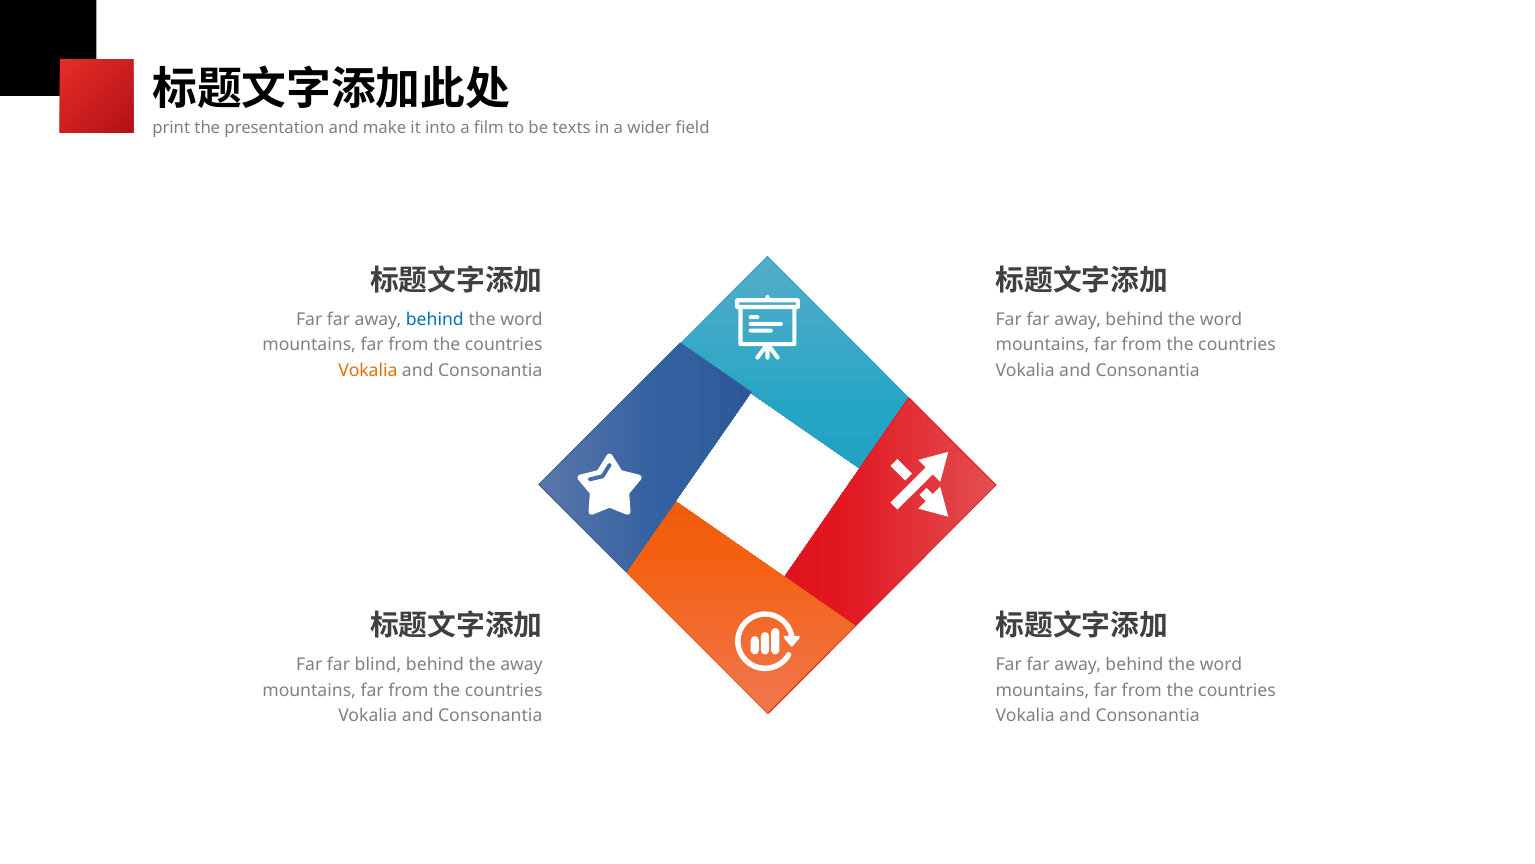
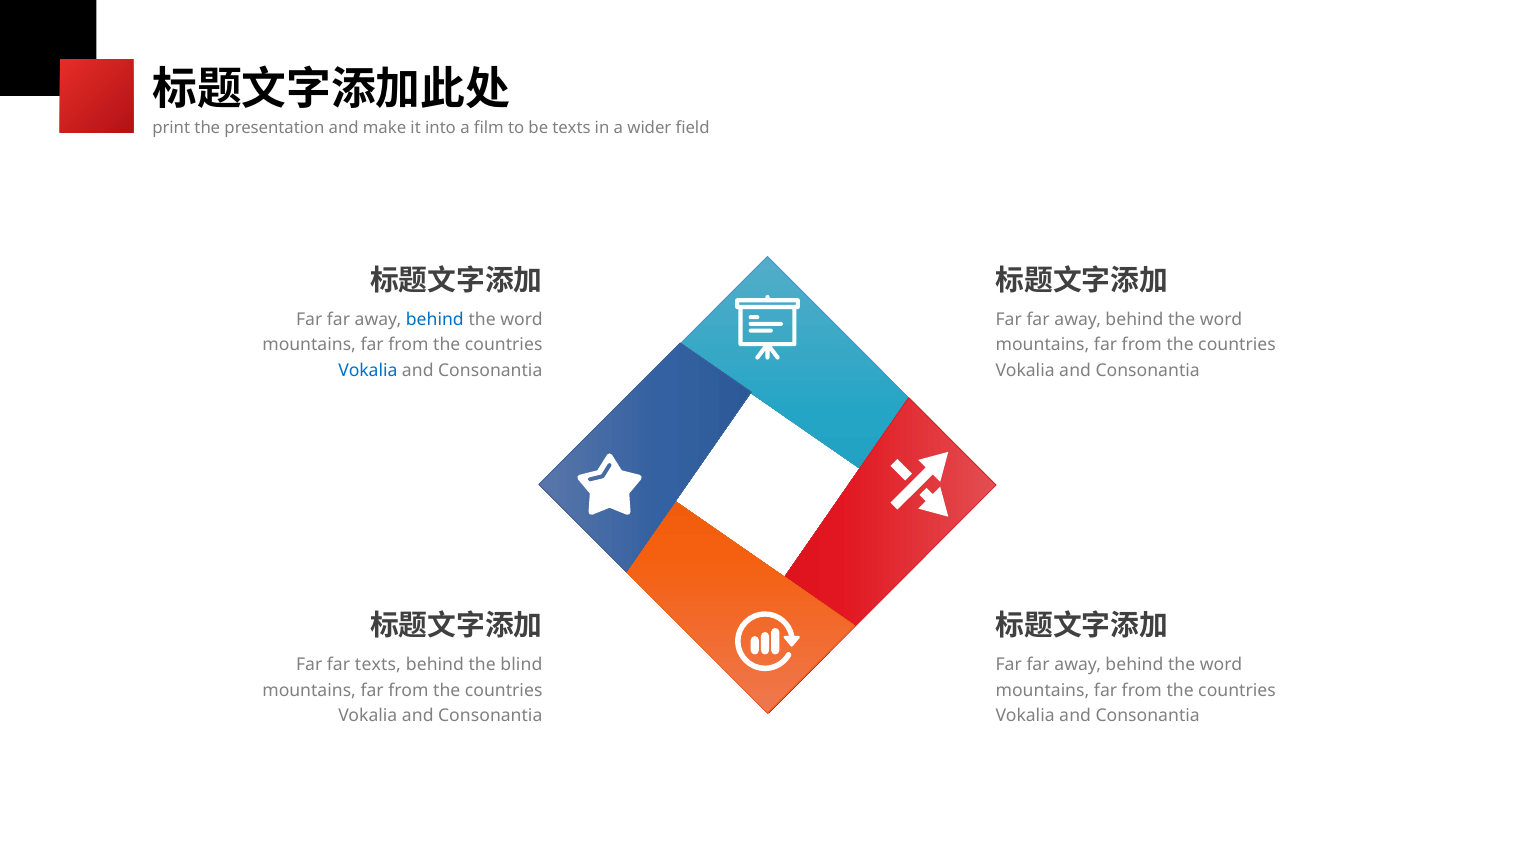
Vokalia at (368, 370) colour: orange -> blue
far blind: blind -> texts
the away: away -> blind
